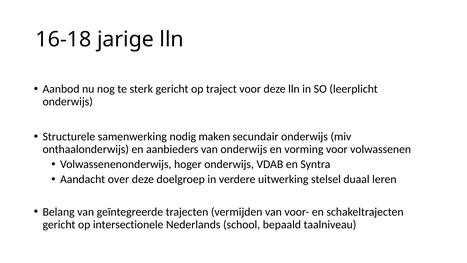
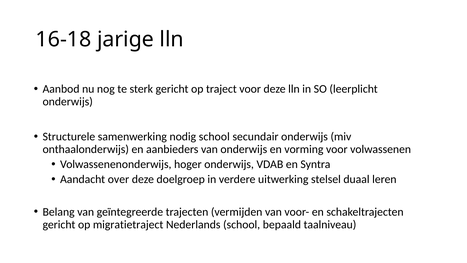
nodig maken: maken -> school
intersectionele: intersectionele -> migratietraject
